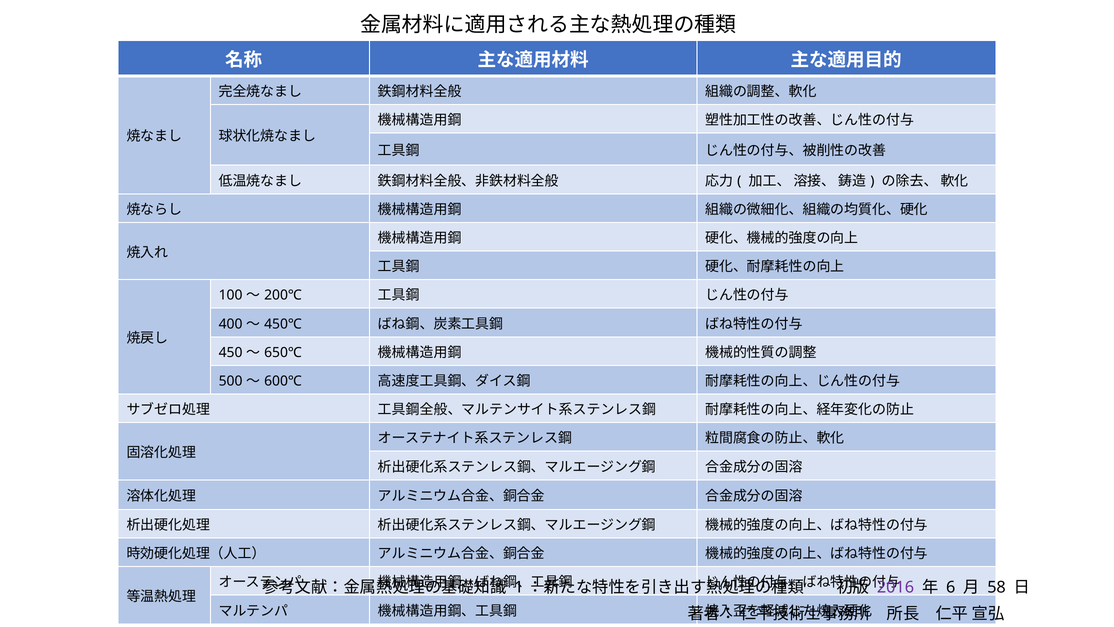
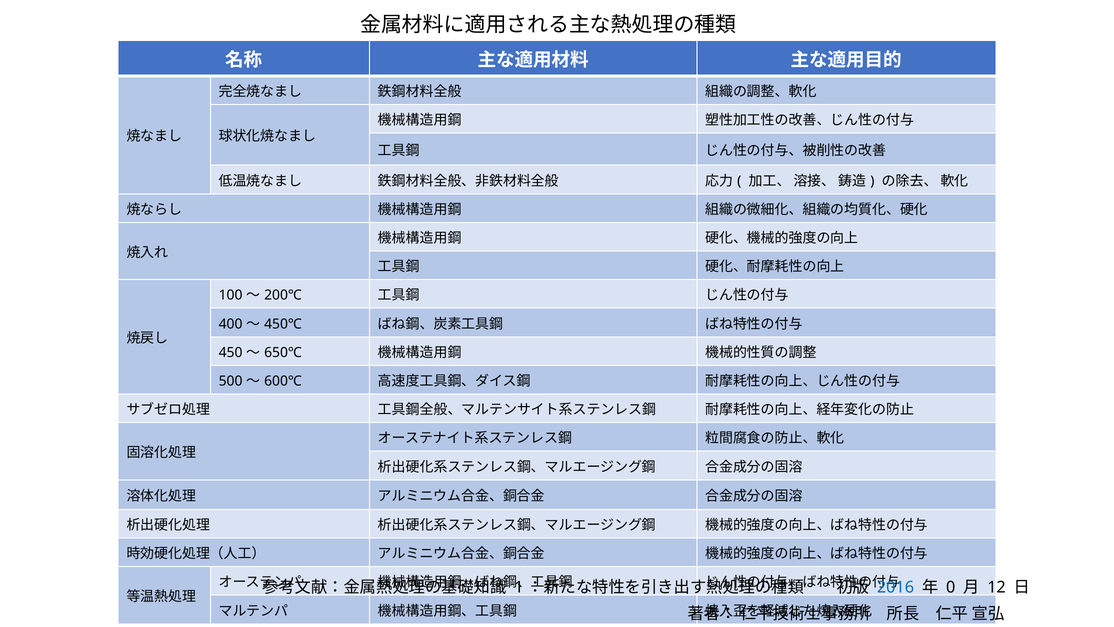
2016 colour: purple -> blue
6: 6 -> 0
58: 58 -> 12
